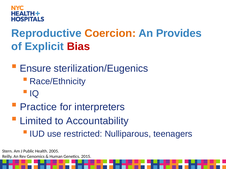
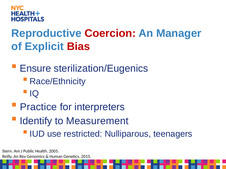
Coercion colour: orange -> red
Provides: Provides -> Manager
Limited: Limited -> Identify
Accountability: Accountability -> Measurement
